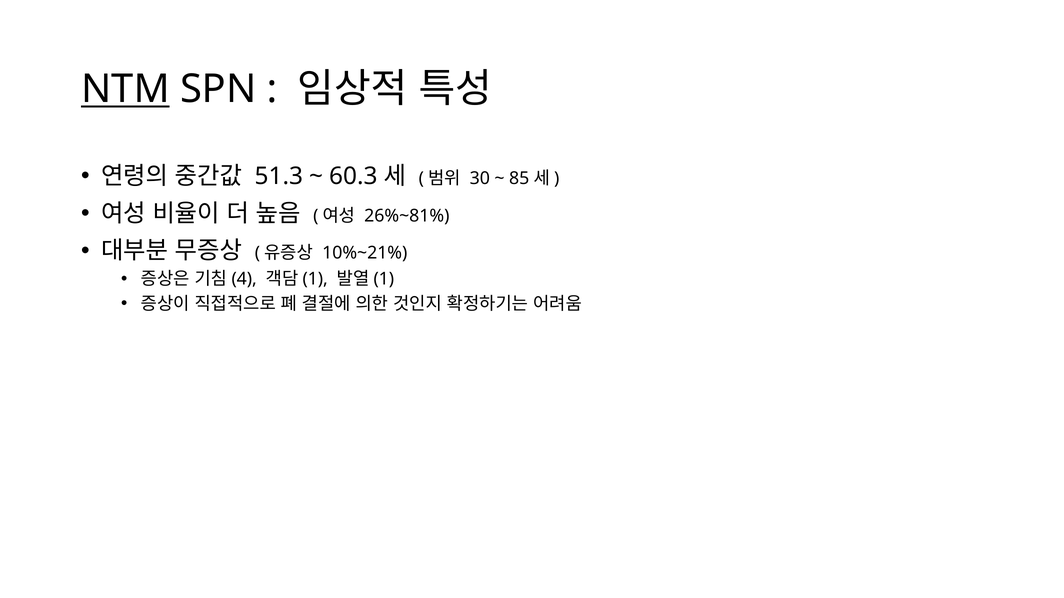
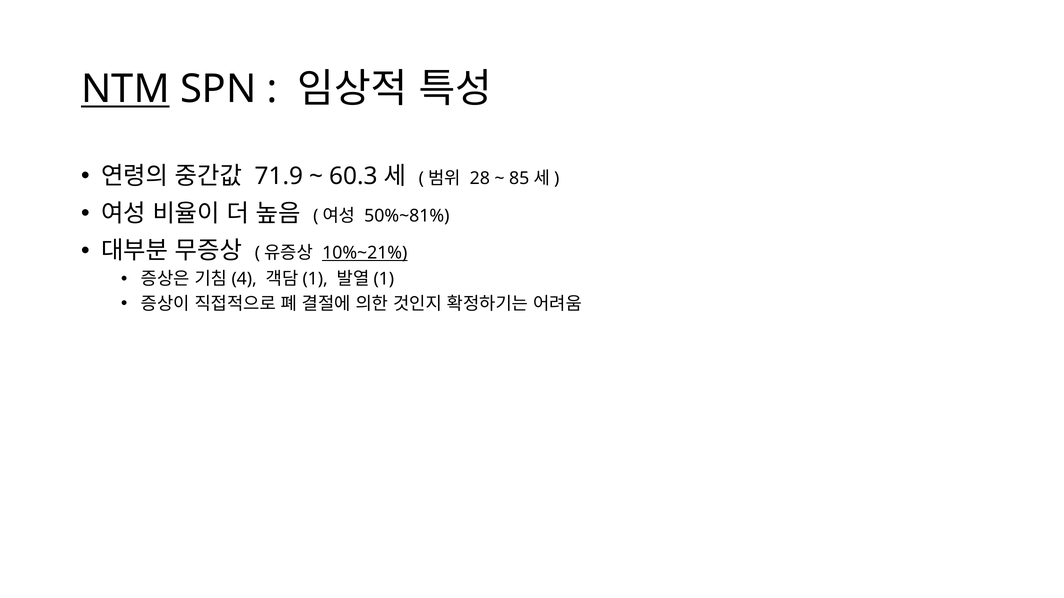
51.3: 51.3 -> 71.9
30: 30 -> 28
26%~81%: 26%~81% -> 50%~81%
10%~21% underline: none -> present
